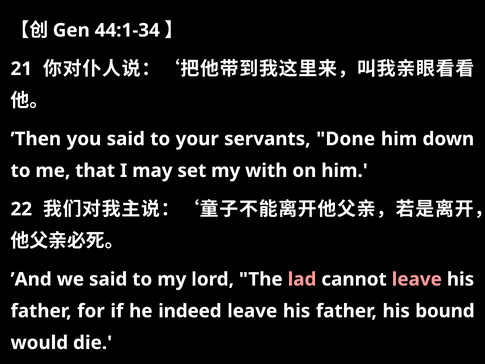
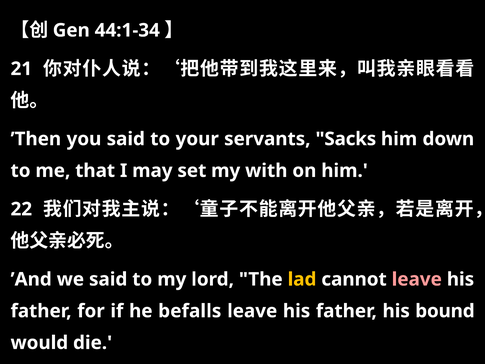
Done: Done -> Sacks
lad colour: pink -> yellow
indeed: indeed -> befalls
